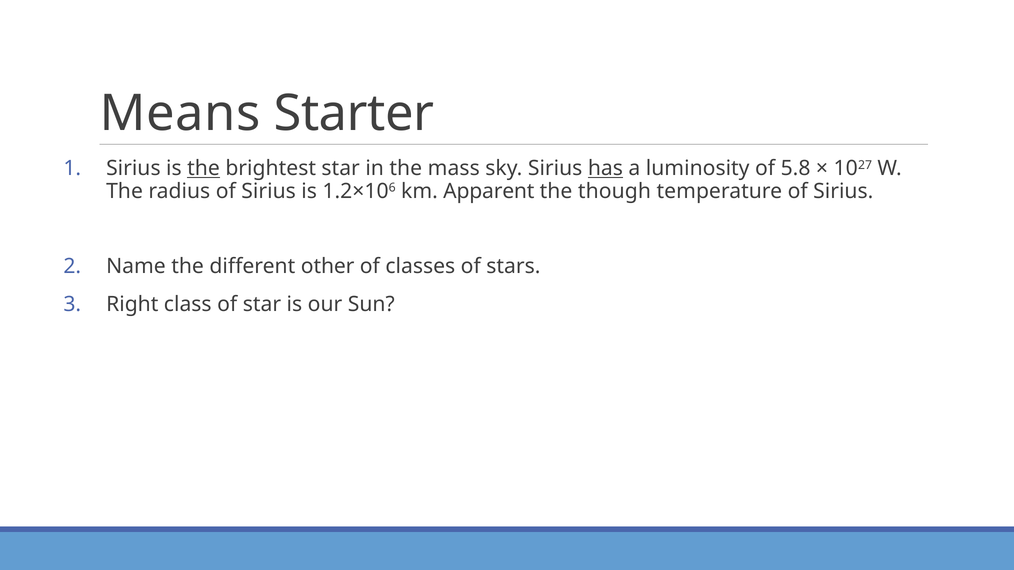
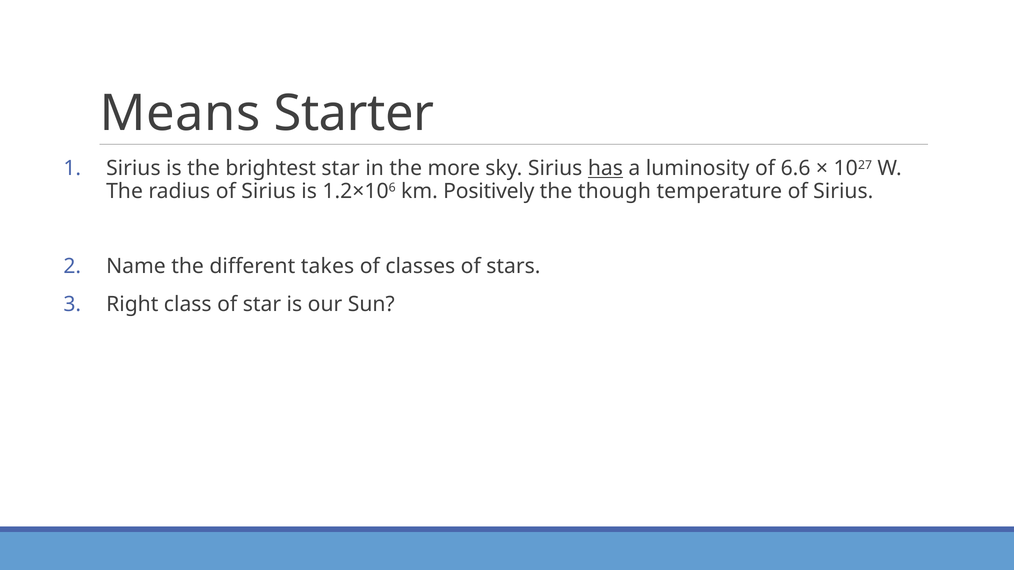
the at (203, 169) underline: present -> none
mass: mass -> more
5.8: 5.8 -> 6.6
Apparent: Apparent -> Positively
other: other -> takes
